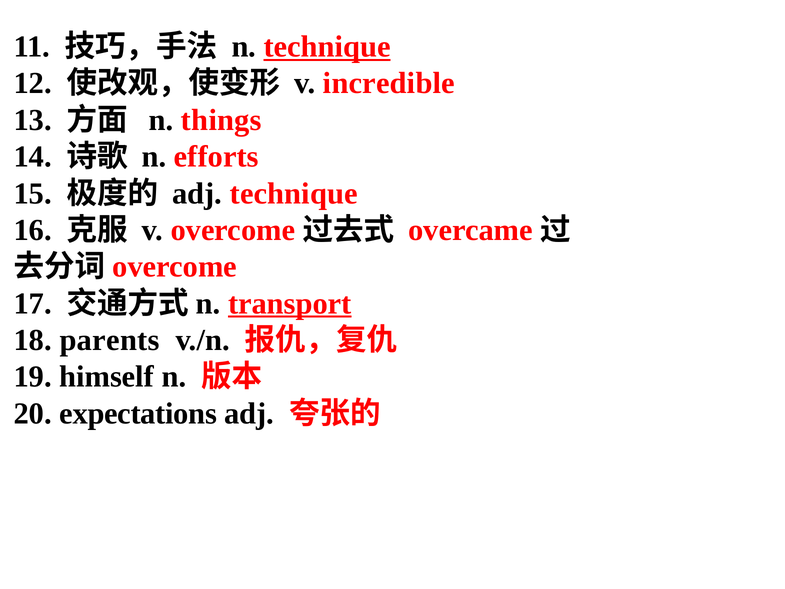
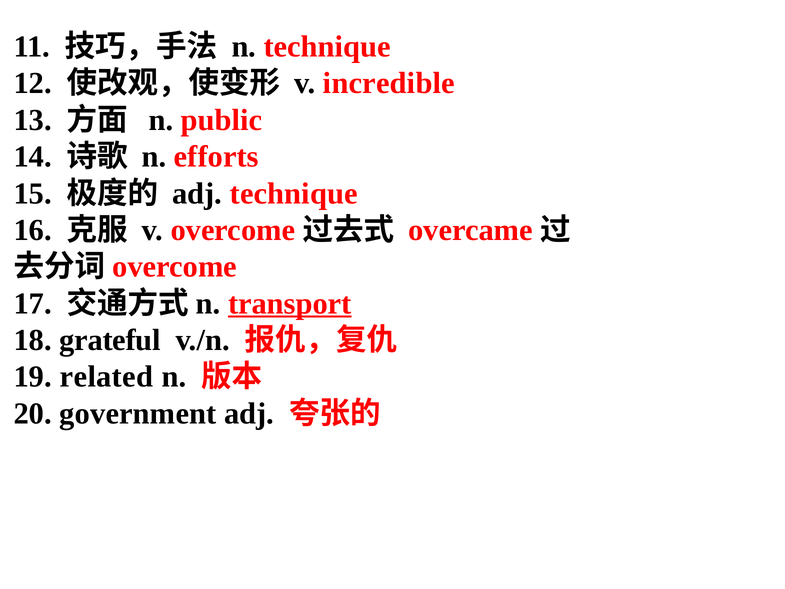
technique at (327, 47) underline: present -> none
things: things -> public
parents: parents -> grateful
himself: himself -> related
expectations: expectations -> government
